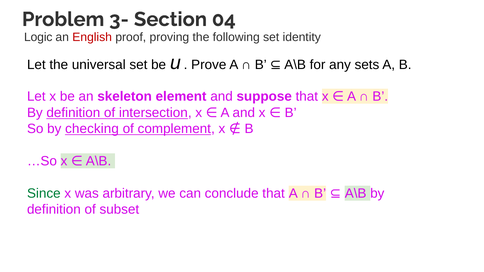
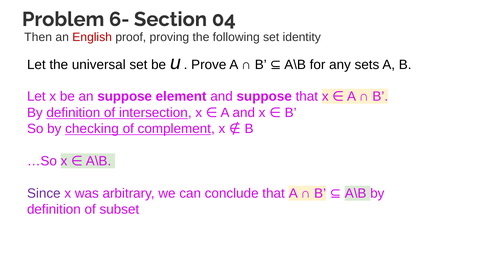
3-: 3- -> 6-
Logic: Logic -> Then
an skeleton: skeleton -> suppose
Since colour: green -> purple
